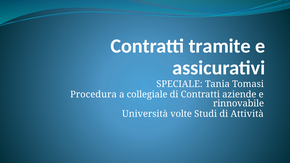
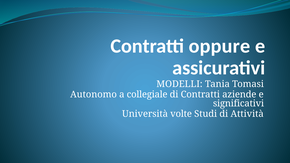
tramite: tramite -> oppure
SPECIALE: SPECIALE -> MODELLI
Procedura: Procedura -> Autonomo
rinnovabile: rinnovabile -> significativi
